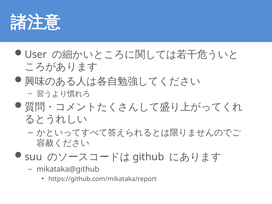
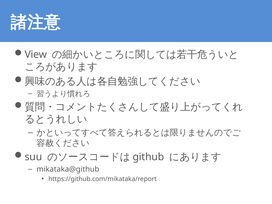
User: User -> View
